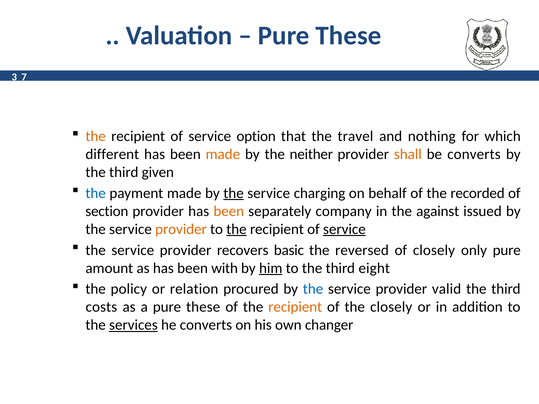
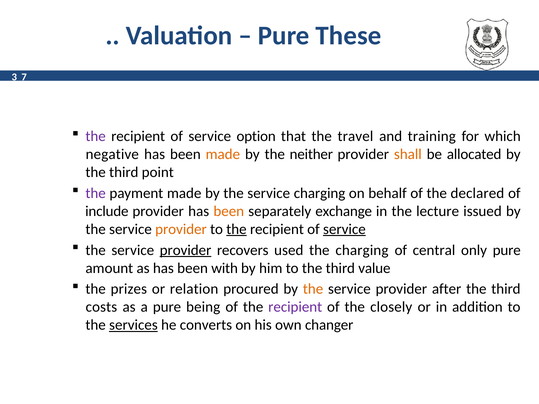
the at (96, 136) colour: orange -> purple
nothing: nothing -> training
different: different -> negative
be converts: converts -> allocated
given: given -> point
the at (96, 193) colour: blue -> purple
the at (234, 193) underline: present -> none
recorded: recorded -> declared
section: section -> include
company: company -> exchange
against: against -> lecture
provider at (186, 250) underline: none -> present
basic: basic -> used
the reversed: reversed -> charging
of closely: closely -> central
him underline: present -> none
eight: eight -> value
policy: policy -> prizes
the at (313, 289) colour: blue -> orange
valid: valid -> after
a pure these: these -> being
recipient at (295, 307) colour: orange -> purple
